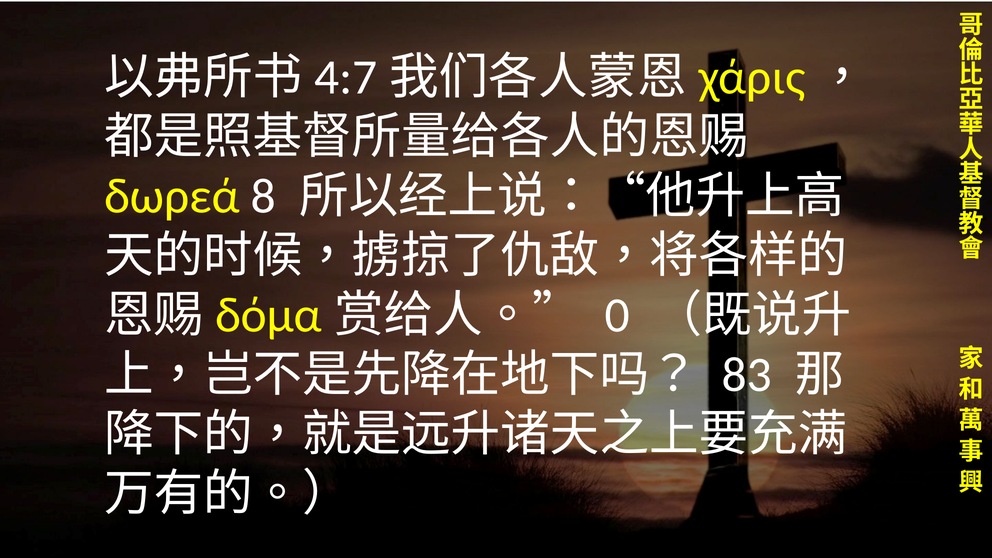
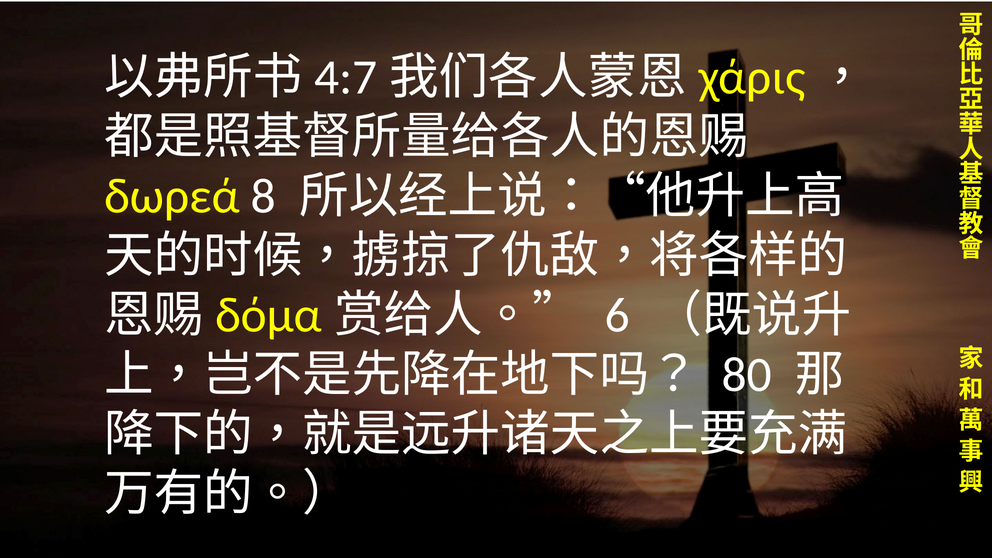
0: 0 -> 6
83: 83 -> 80
